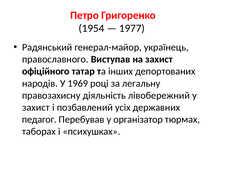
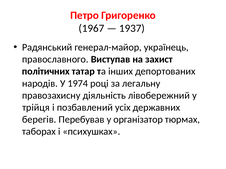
1954: 1954 -> 1967
1977: 1977 -> 1937
офіційного: офіційного -> політичних
1969: 1969 -> 1974
захист at (36, 108): захист -> трійця
педагог: педагог -> берегів
